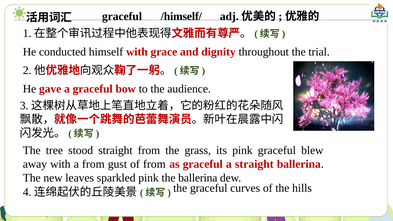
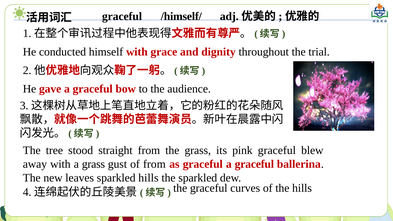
a from: from -> grass
graceful a straight: straight -> graceful
sparkled pink: pink -> hills
the ballerina: ballerina -> sparkled
